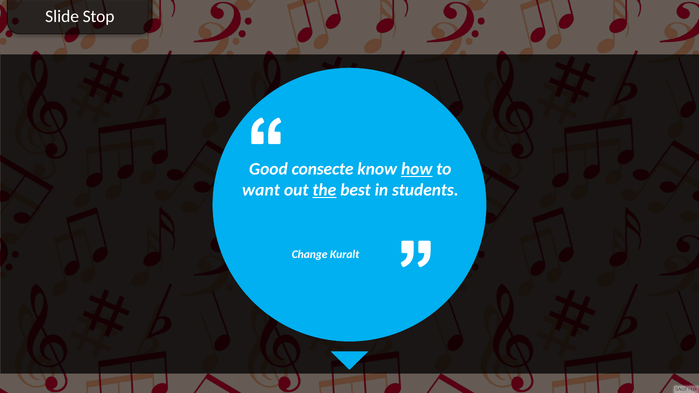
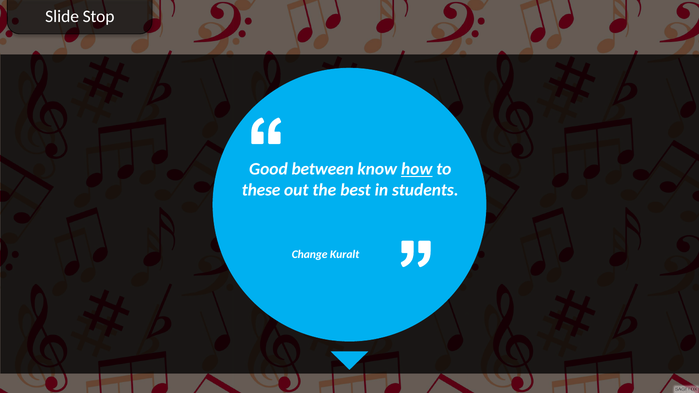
consecte: consecte -> between
want: want -> these
the underline: present -> none
